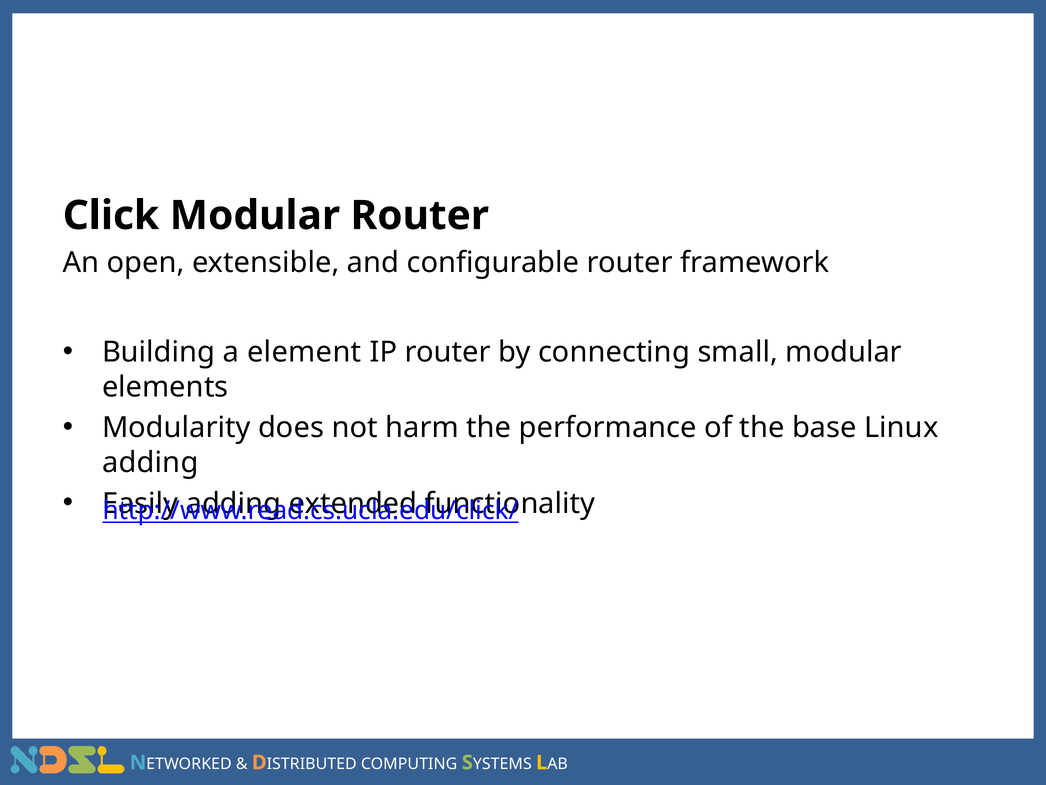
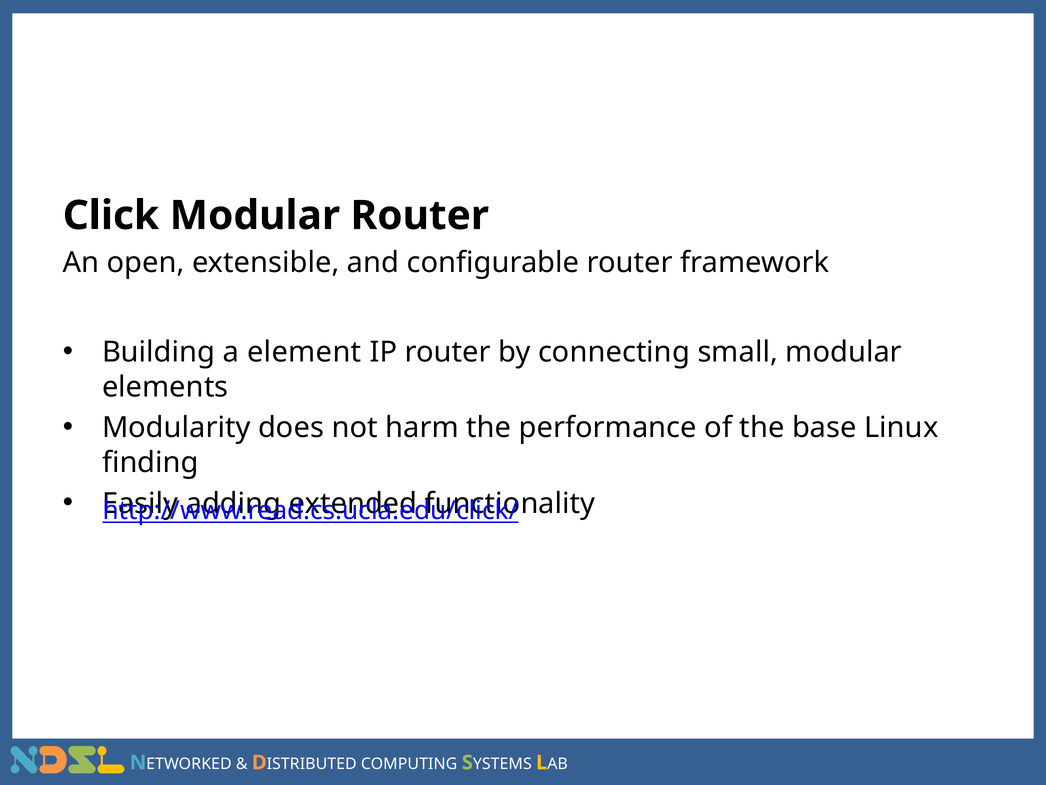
adding at (150, 462): adding -> finding
